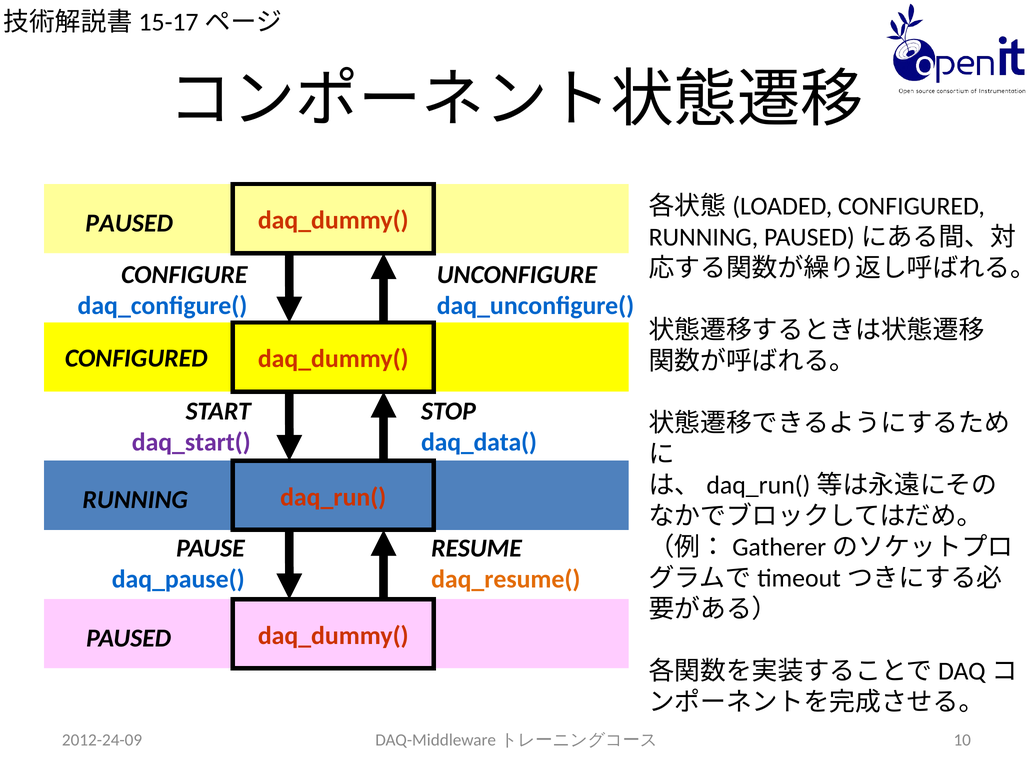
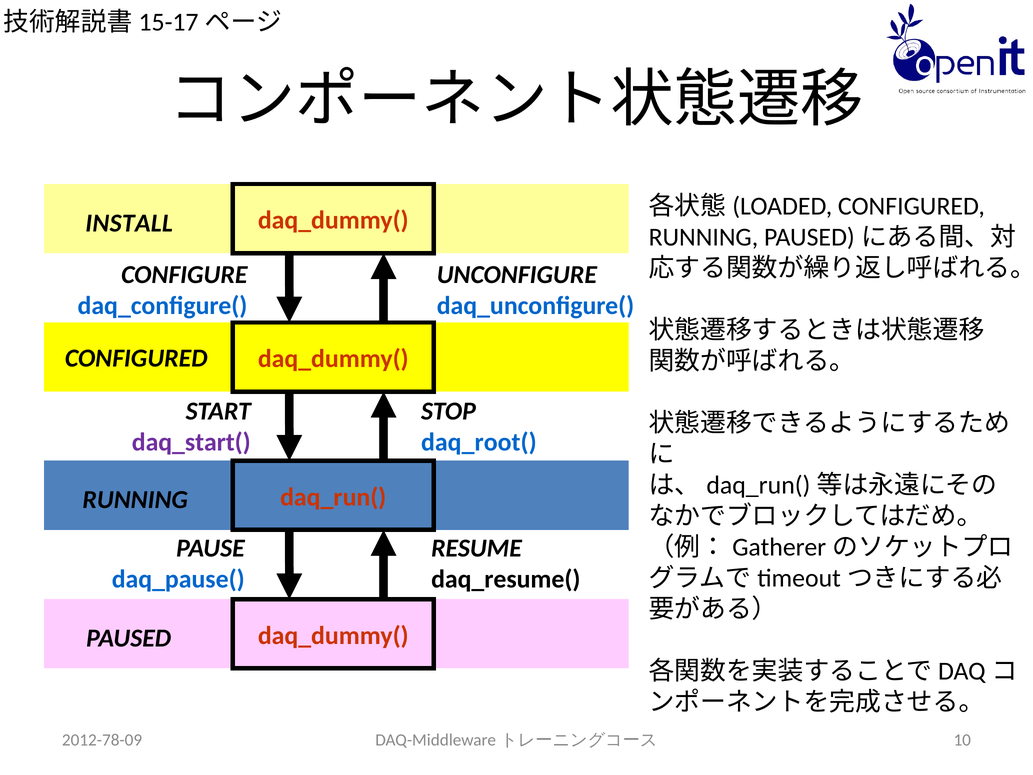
PAUSED at (129, 223): PAUSED -> INSTALL
daq_data(: daq_data( -> daq_root(
daq_resume( colour: orange -> black
2012-24-09: 2012-24-09 -> 2012-78-09
